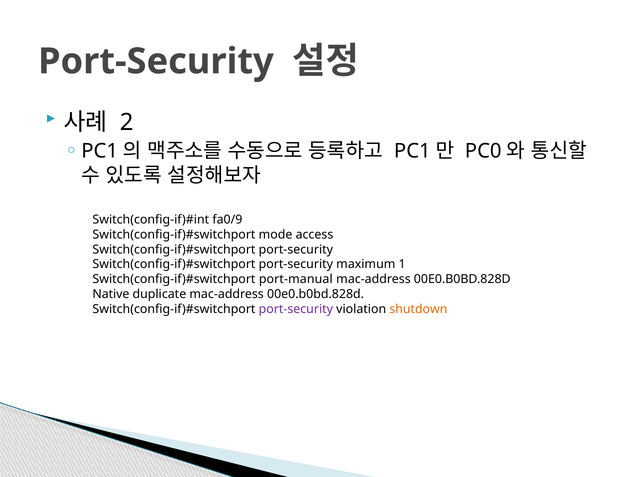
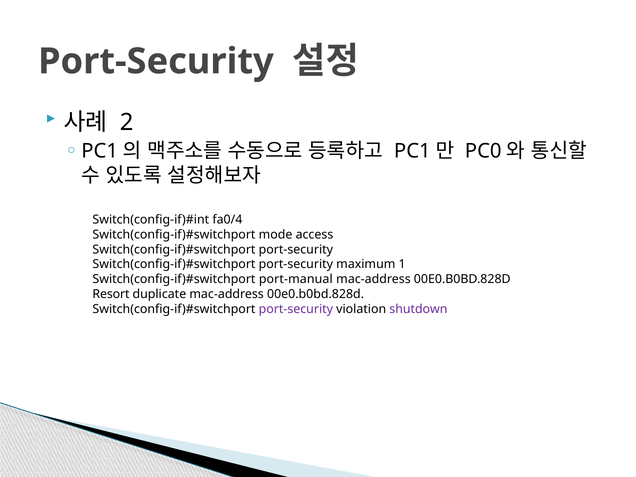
fa0/9: fa0/9 -> fa0/4
Native: Native -> Resort
shutdown colour: orange -> purple
